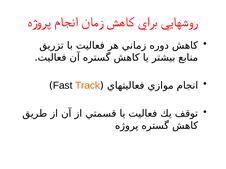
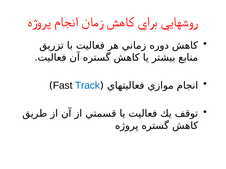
Track colour: orange -> blue
